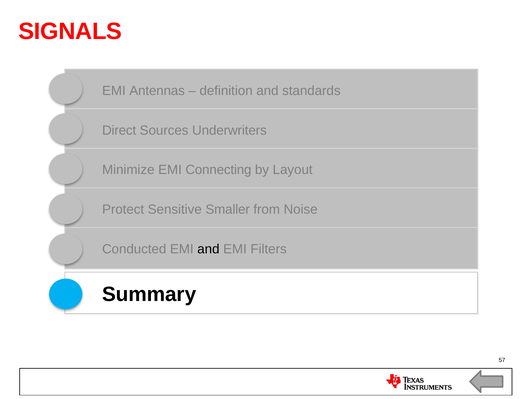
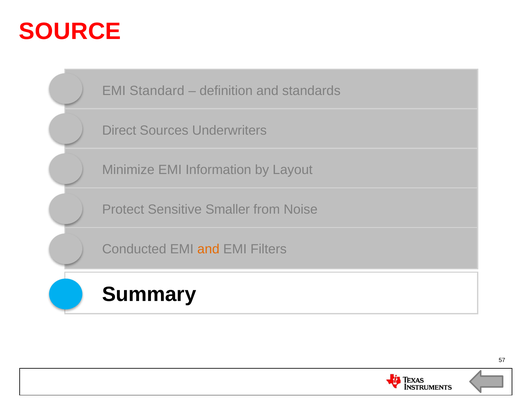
SIGNALS: SIGNALS -> SOURCE
Antennas: Antennas -> Standard
Connecting: Connecting -> Information
and at (208, 249) colour: black -> orange
